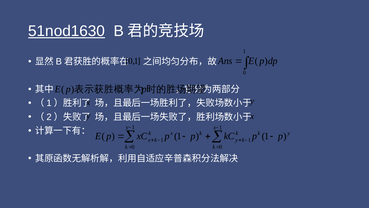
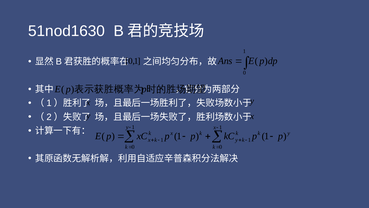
51nod1630 underline: present -> none
